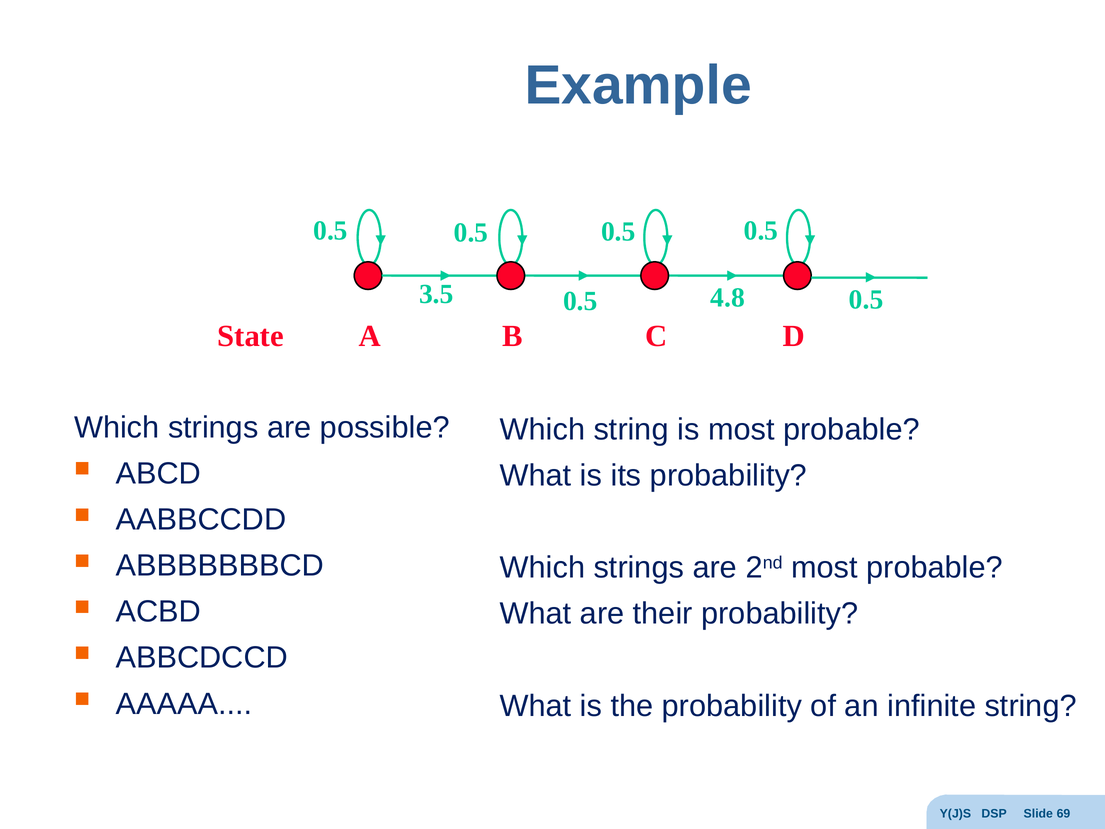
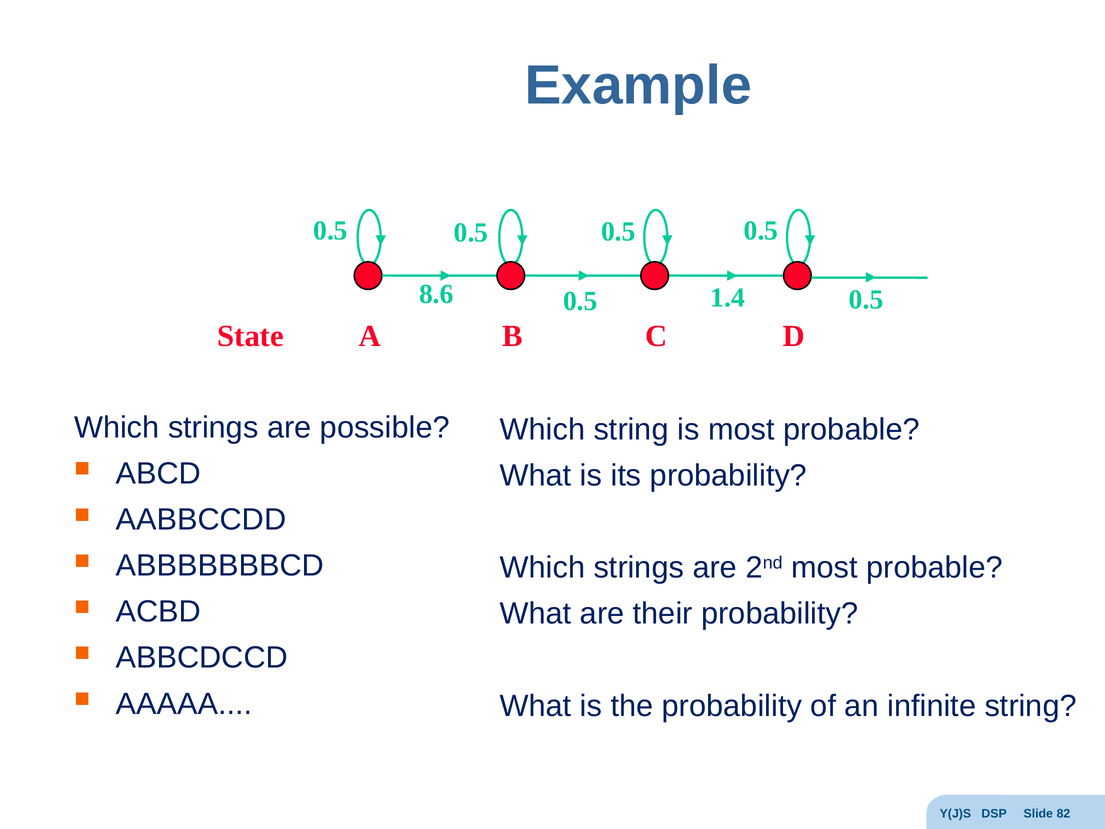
3.5: 3.5 -> 8.6
4.8: 4.8 -> 1.4
69: 69 -> 82
